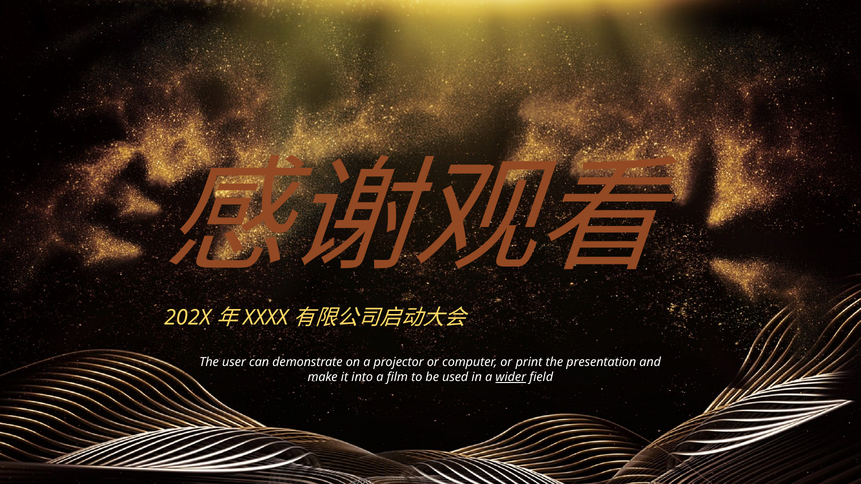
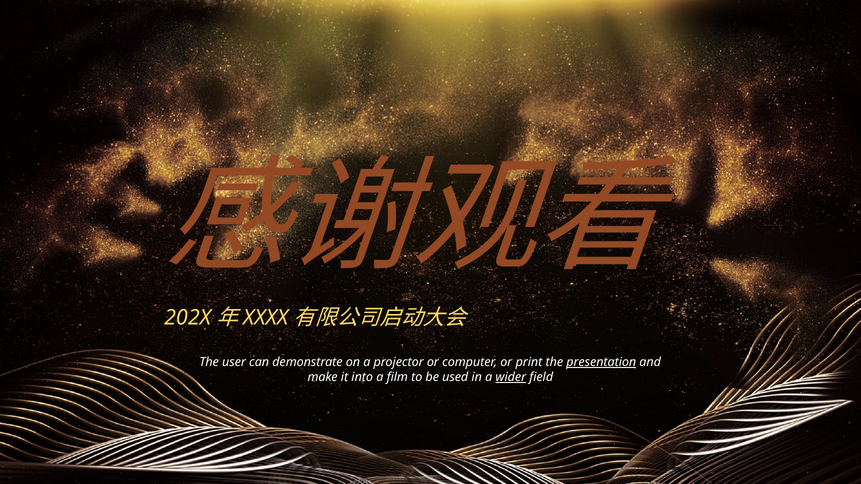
presentation underline: none -> present
